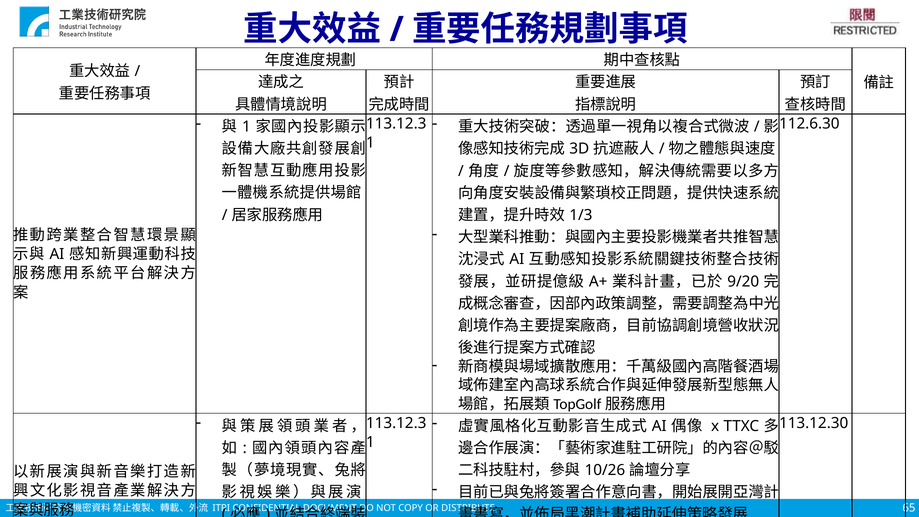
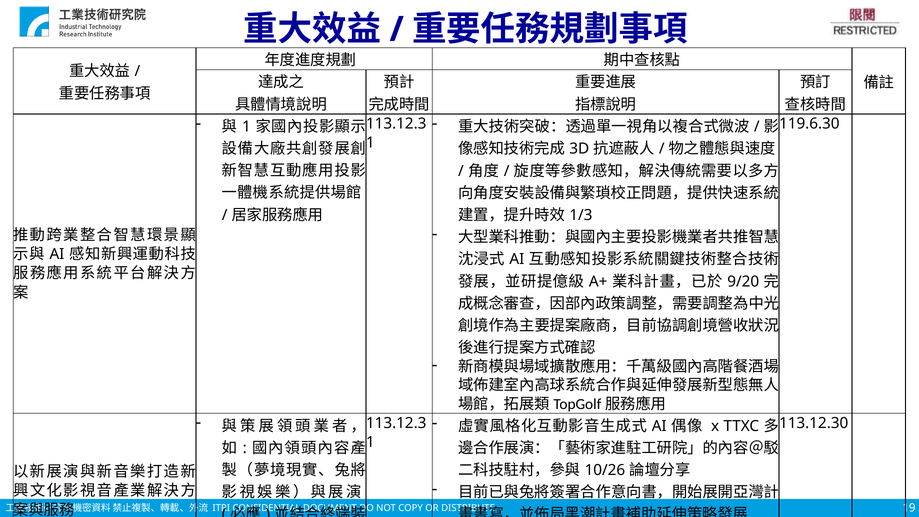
112.6.30: 112.6.30 -> 119.6.30
65: 65 -> 19
